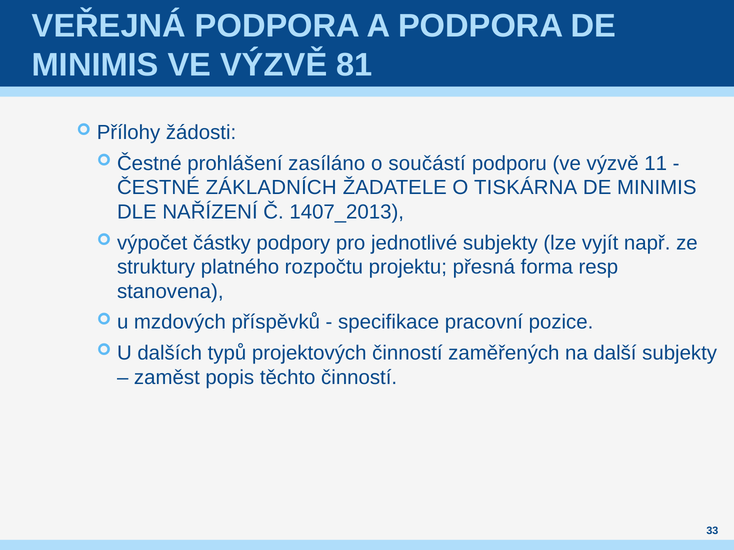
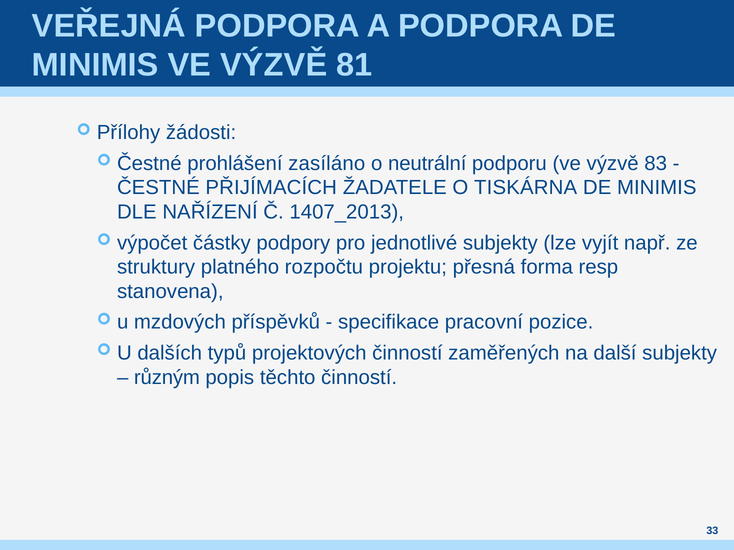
součástí: součástí -> neutrální
11: 11 -> 83
ZÁKLADNÍCH: ZÁKLADNÍCH -> PŘIJÍMACÍCH
zaměst: zaměst -> různým
